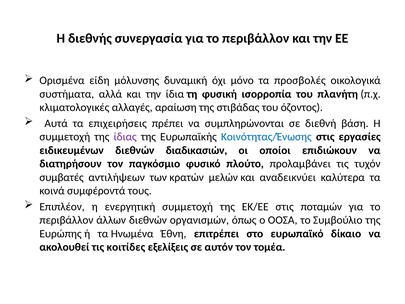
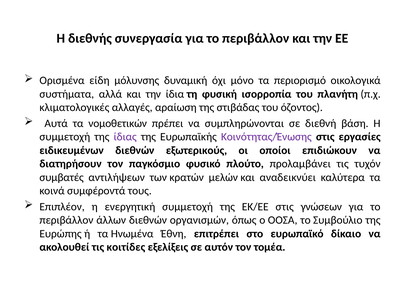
προσβολές: προσβολές -> περιορισμό
επιχειρήσεις: επιχειρήσεις -> νομοθετικών
Kοινότητας/Ένωσης colour: blue -> purple
διαδικασιών: διαδικασιών -> εξωτερικούς
ποταμών: ποταμών -> γνώσεων
